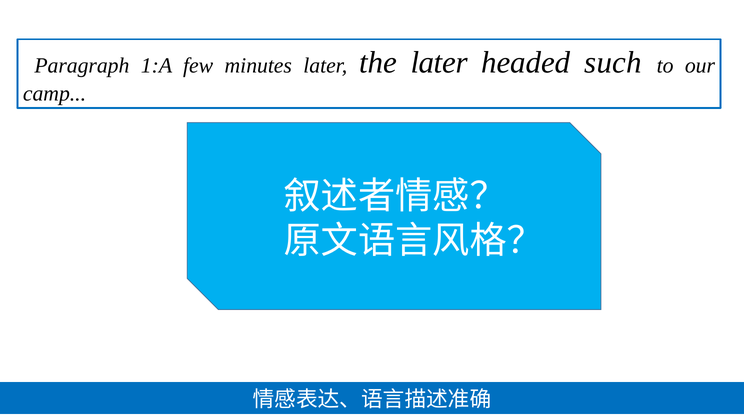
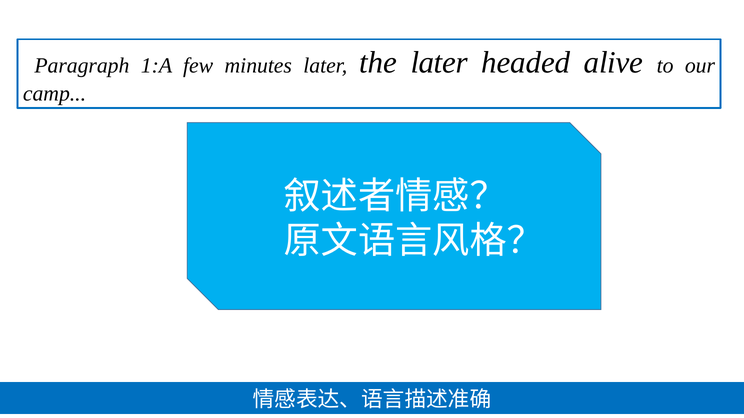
such: such -> alive
